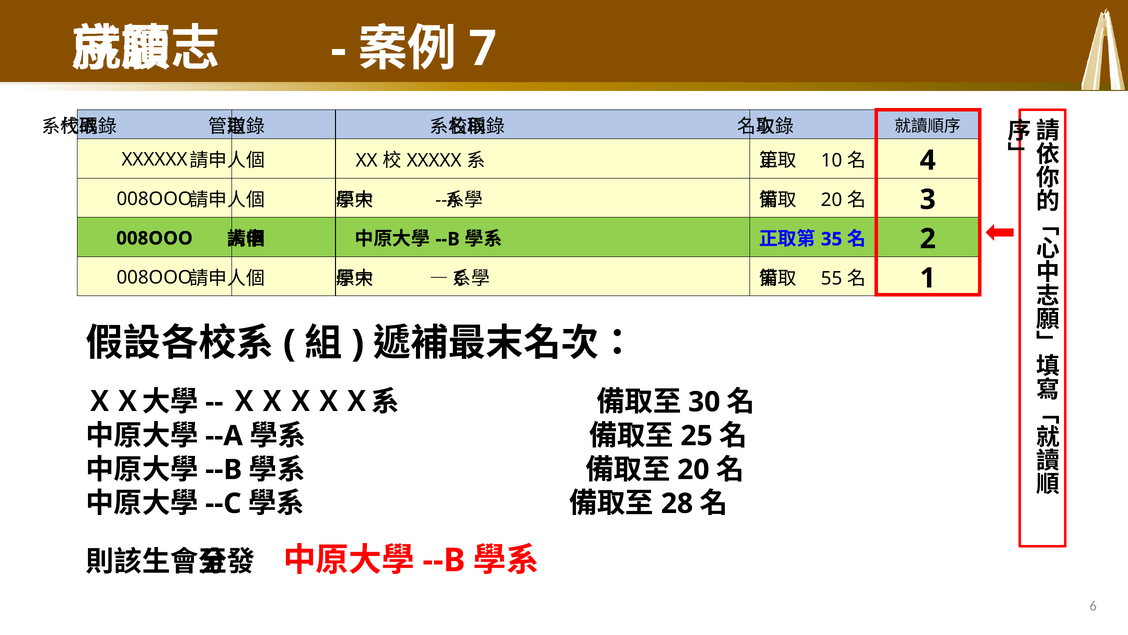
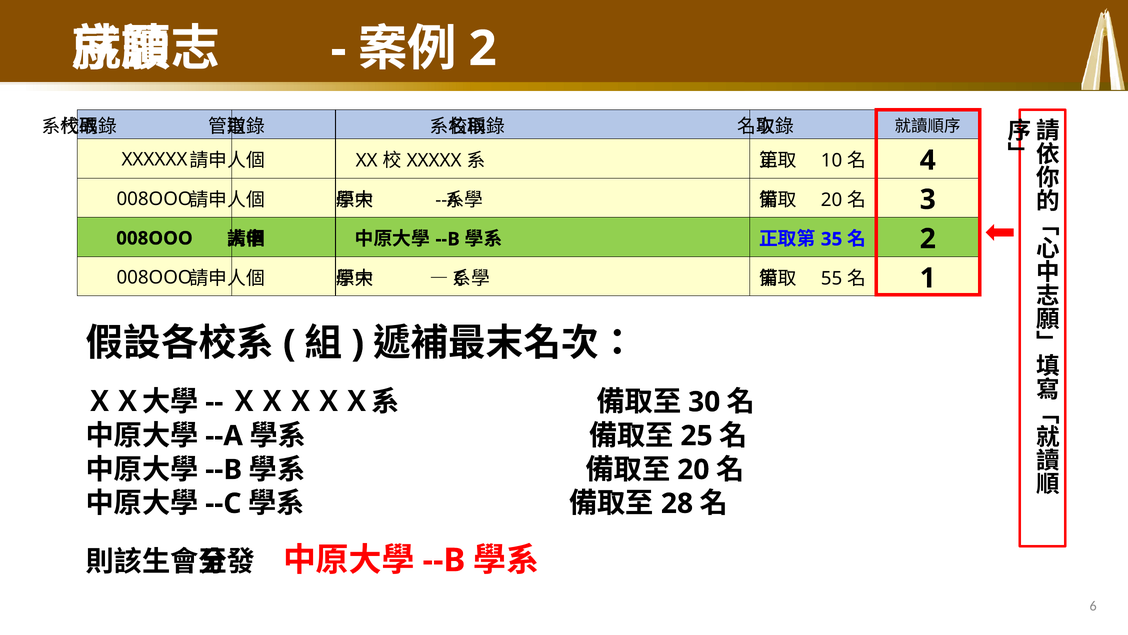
7 at (483, 49): 7 -> 2
